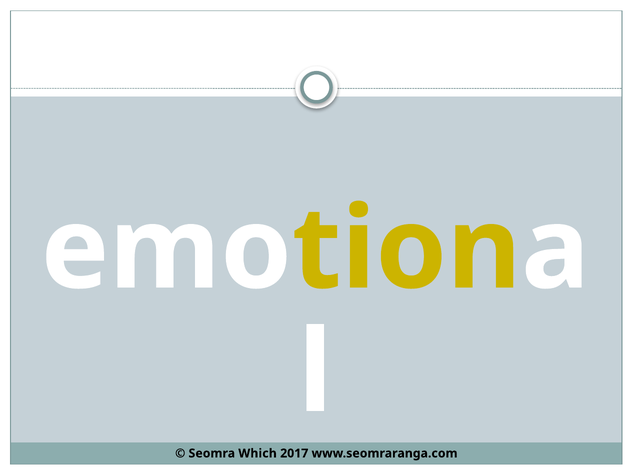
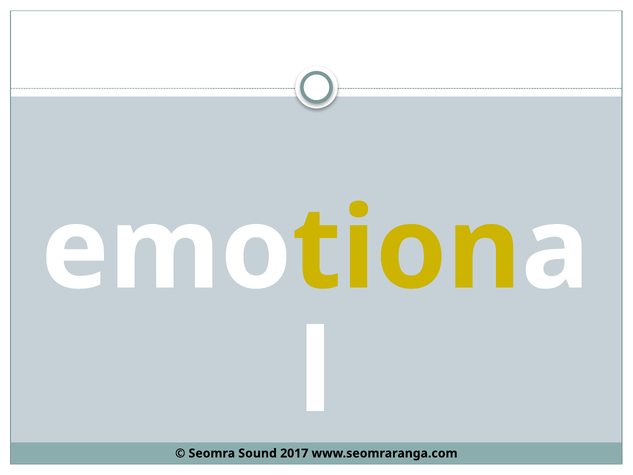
Which: Which -> Sound
